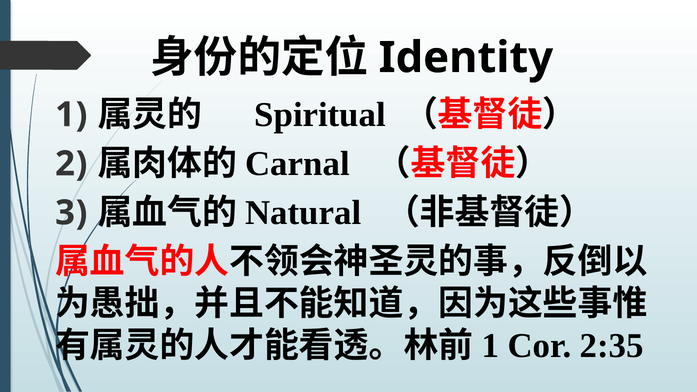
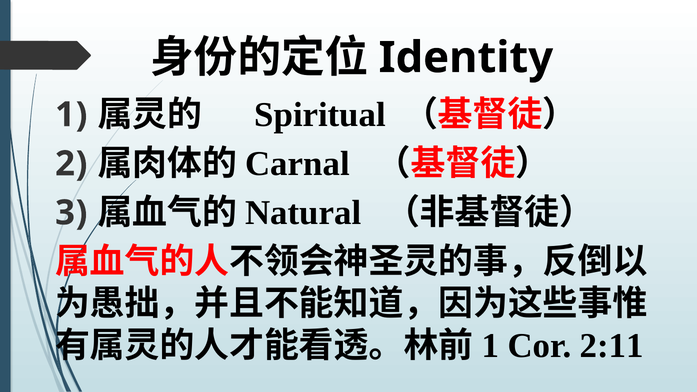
2:35: 2:35 -> 2:11
